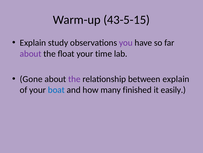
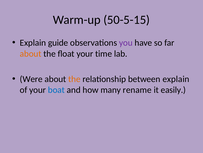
43-5-15: 43-5-15 -> 50-5-15
study: study -> guide
about at (31, 53) colour: purple -> orange
Gone: Gone -> Were
the at (74, 79) colour: purple -> orange
finished: finished -> rename
